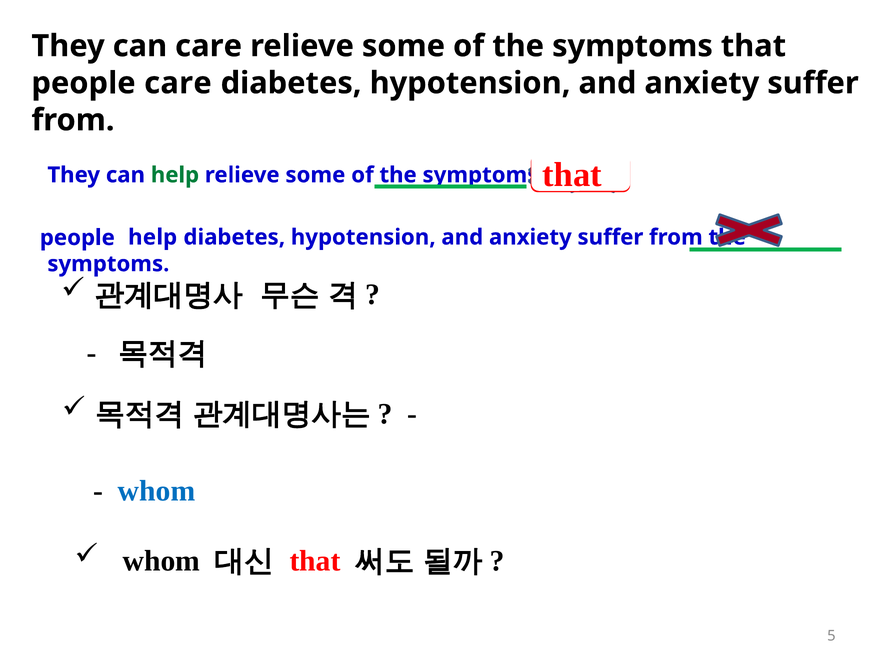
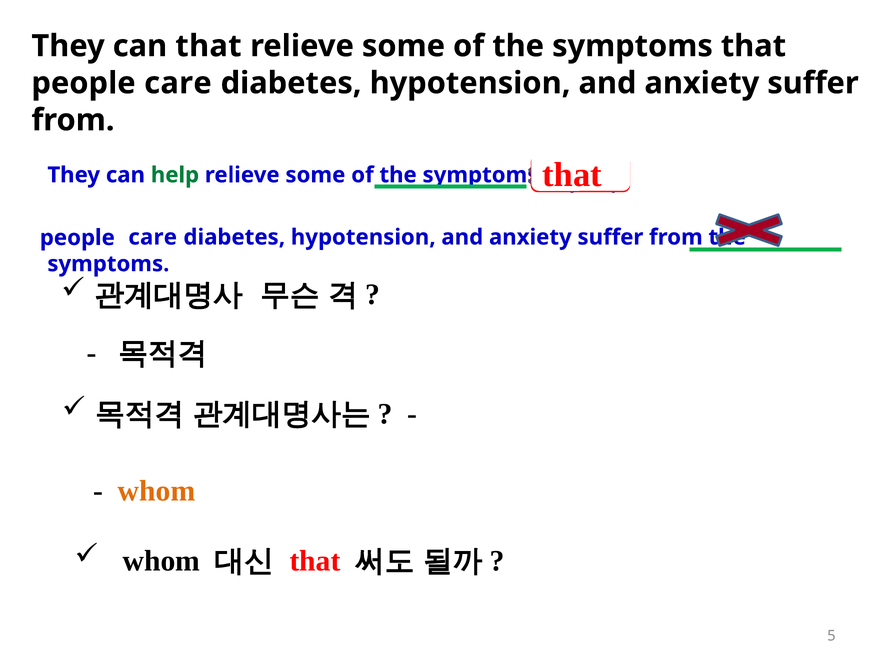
can care: care -> that
help at (153, 237): help -> care
whom at (157, 491) colour: blue -> orange
